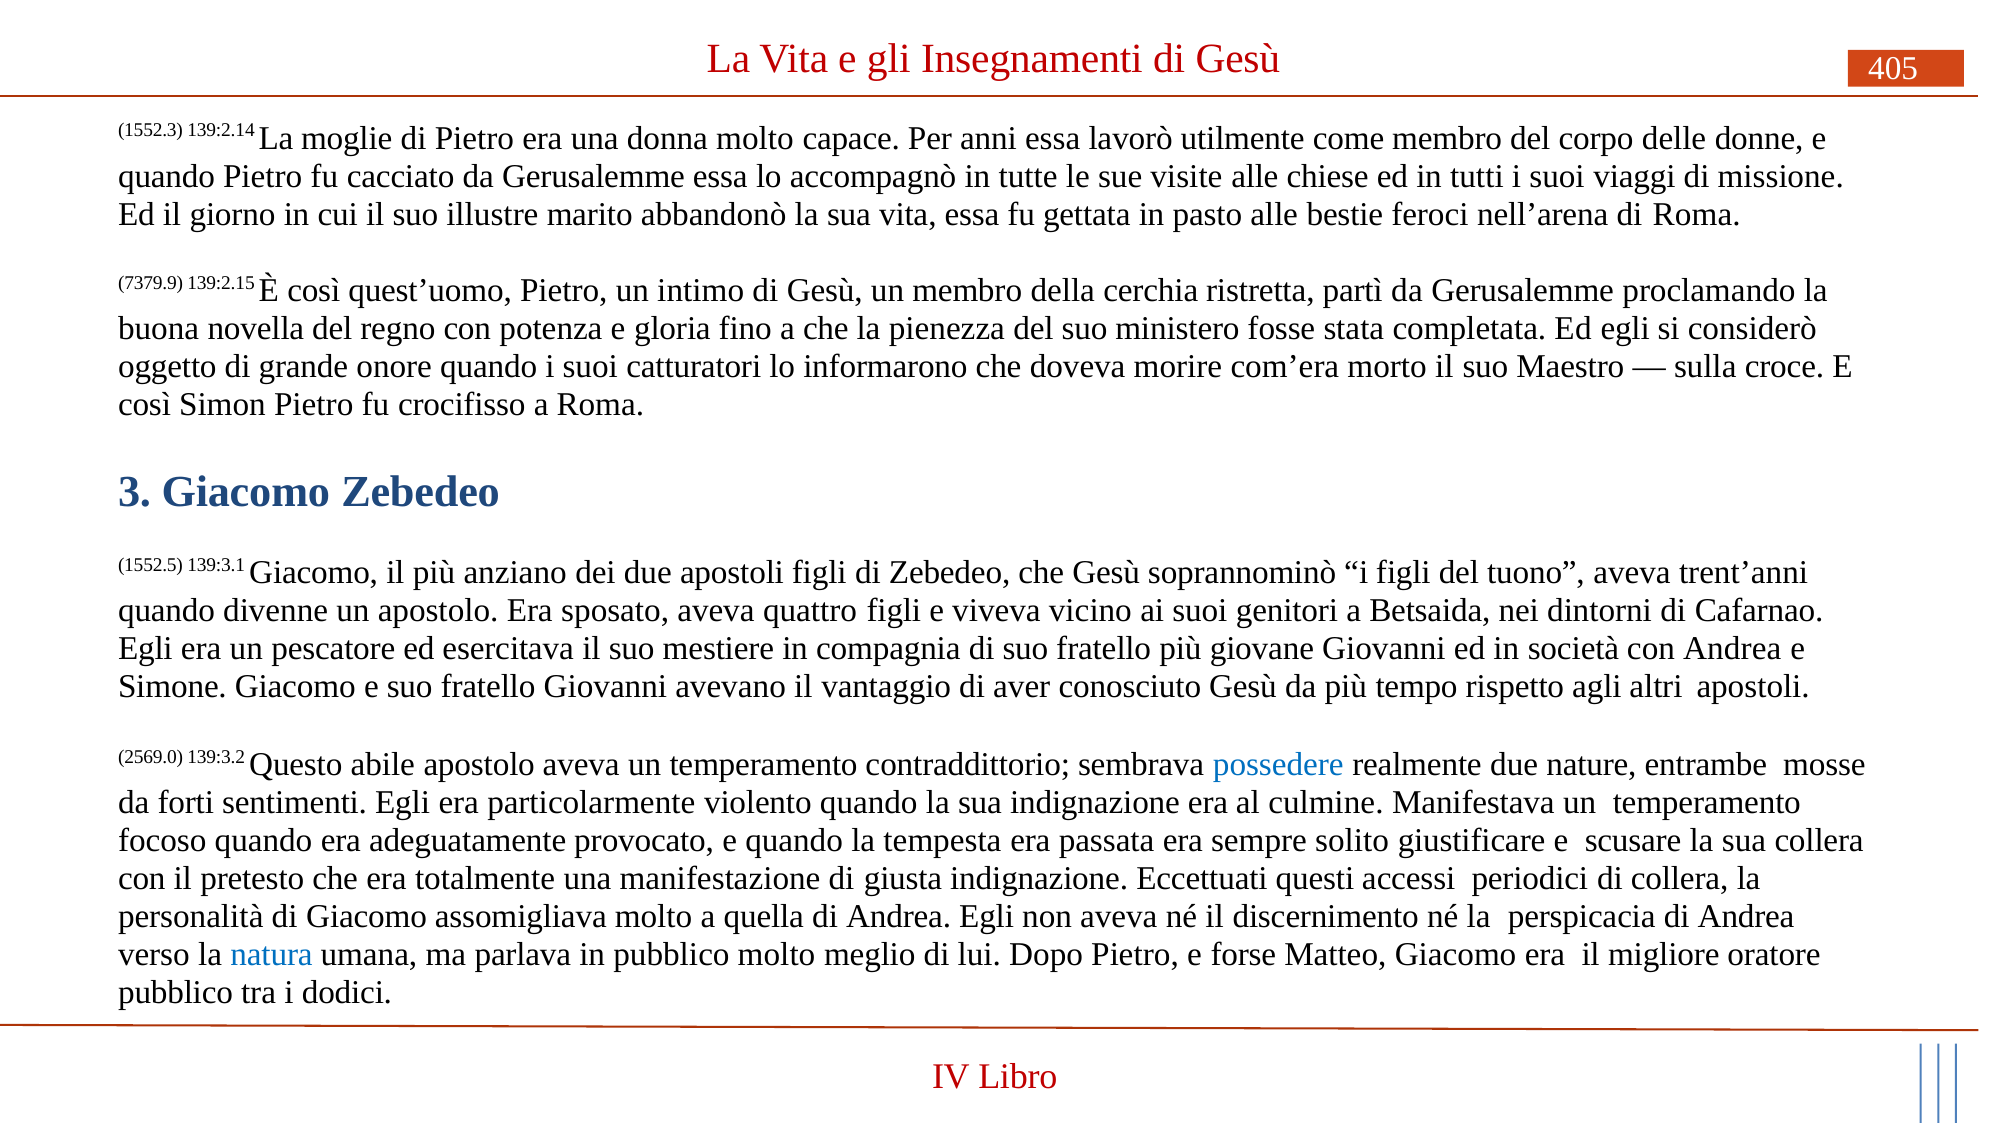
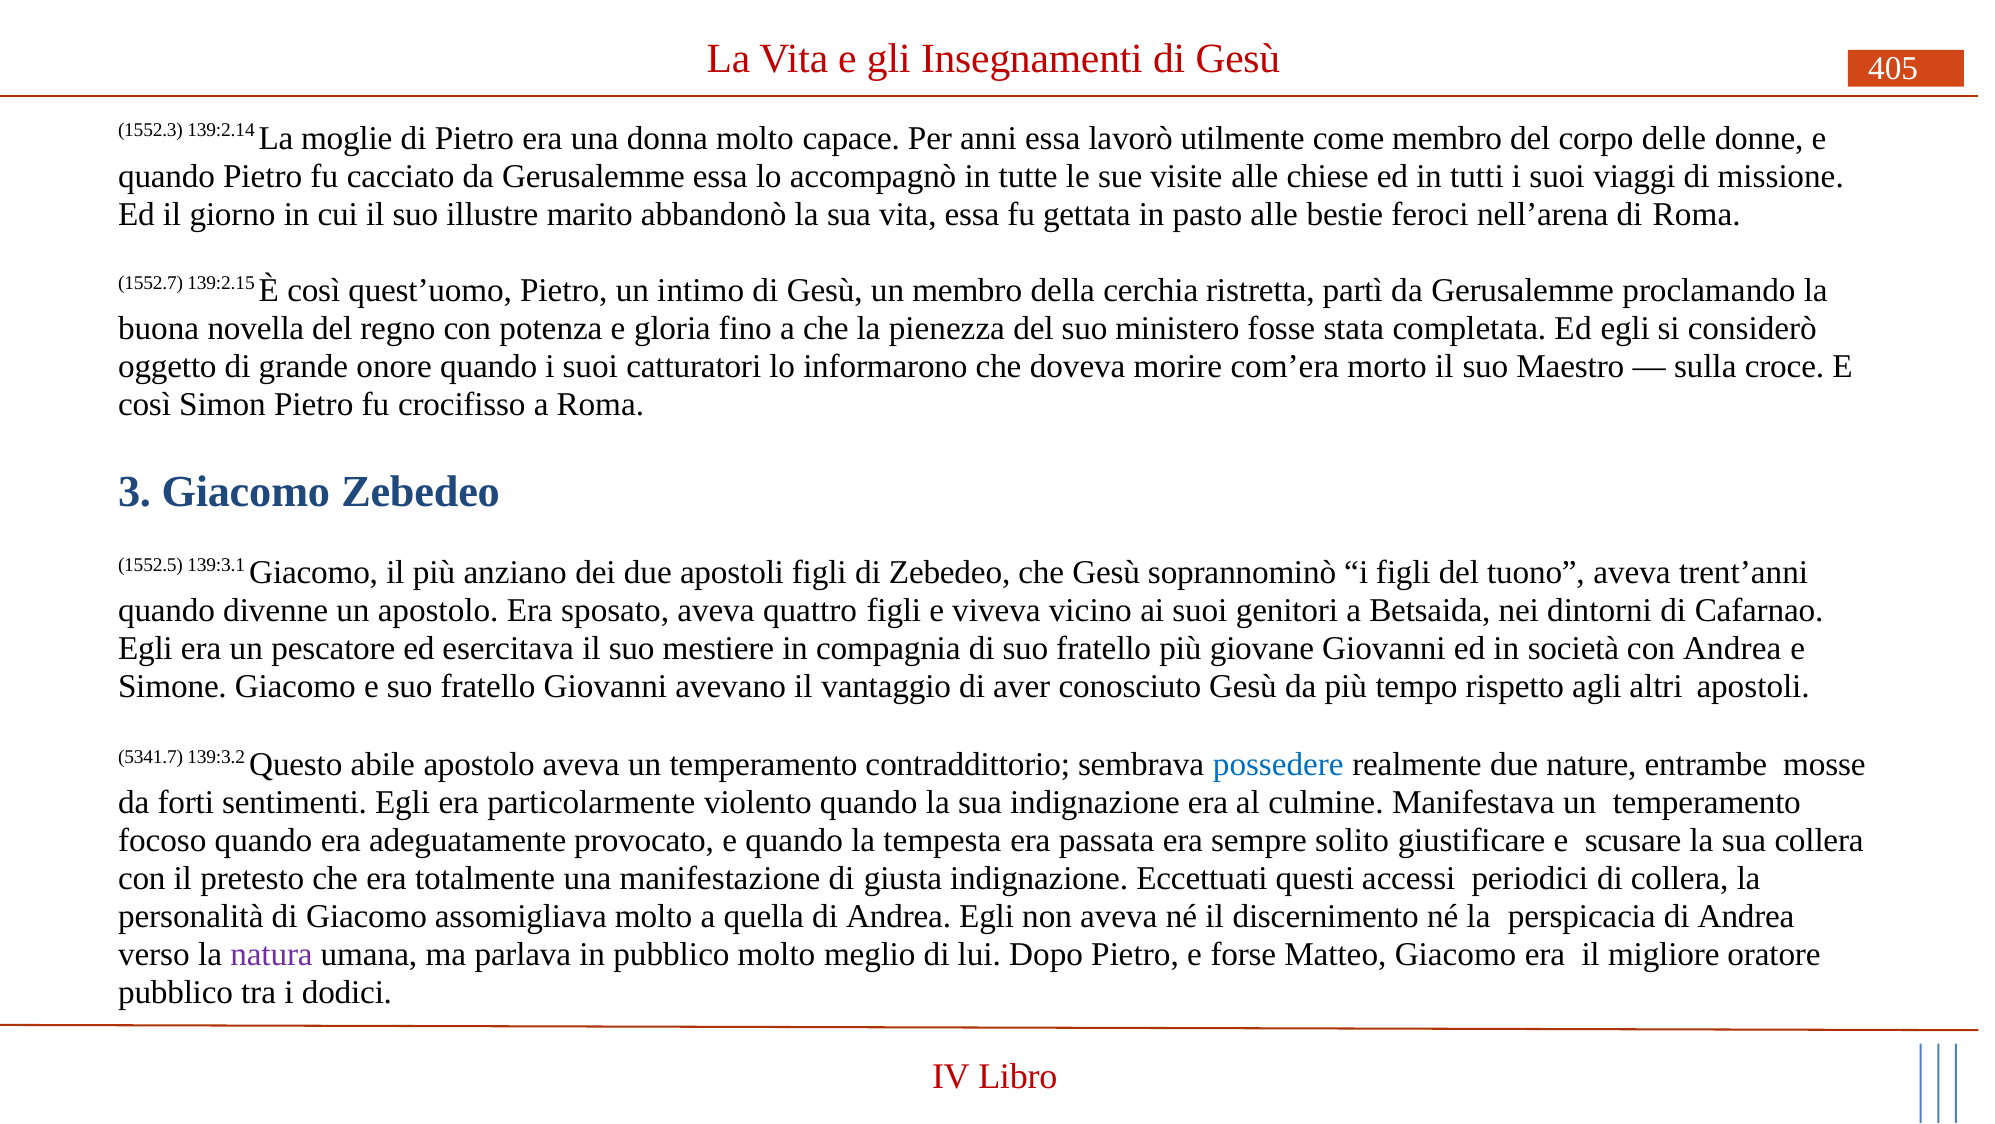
7379.9: 7379.9 -> 1552.7
2569.0: 2569.0 -> 5341.7
natura colour: blue -> purple
